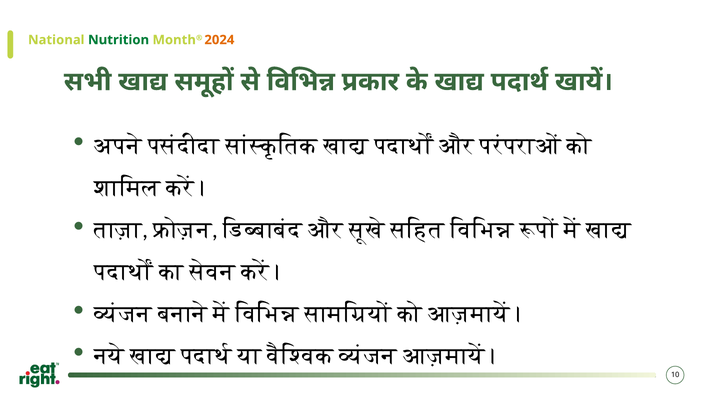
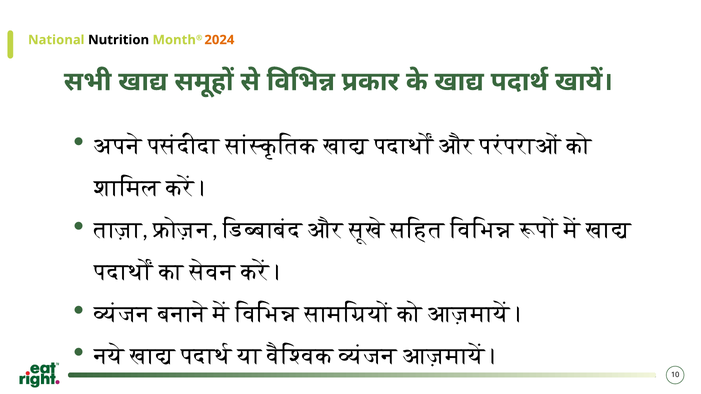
Nutrition colour: green -> black
